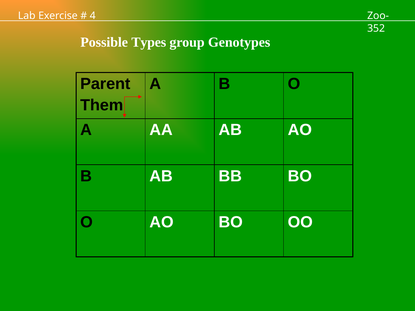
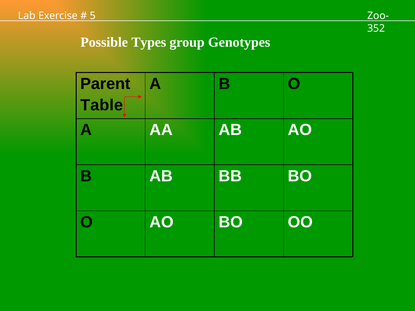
4: 4 -> 5
Them: Them -> Table
